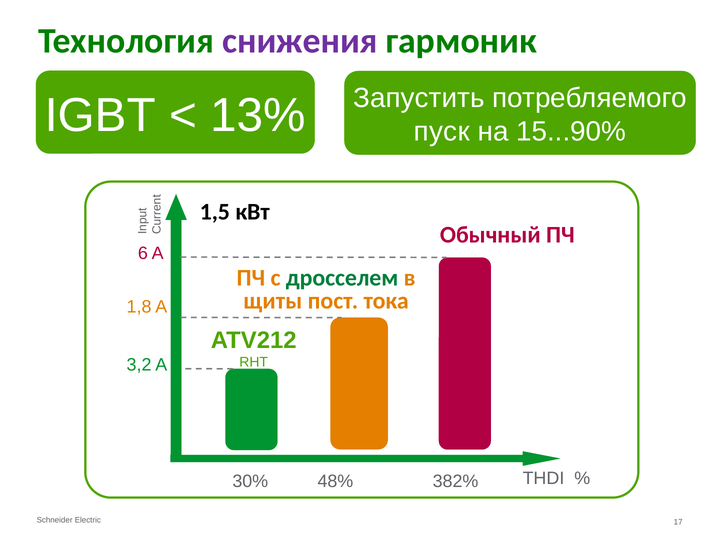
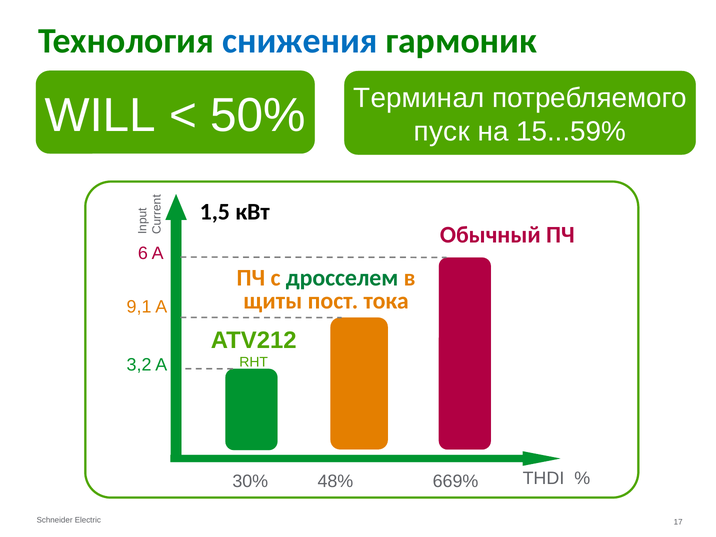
снижения colour: purple -> blue
Запустить: Запустить -> Терминал
IGBT: IGBT -> WILL
13%: 13% -> 50%
15...90%: 15...90% -> 15...59%
1,8: 1,8 -> 9,1
382%: 382% -> 669%
